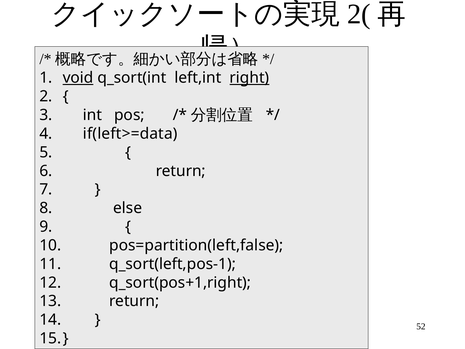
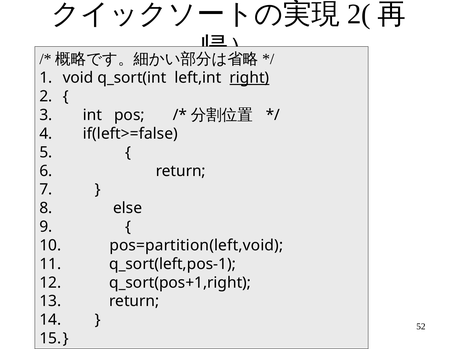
void underline: present -> none
if(left>=data: if(left>=data -> if(left>=false
pos=partition(left,false: pos=partition(left,false -> pos=partition(left,void
